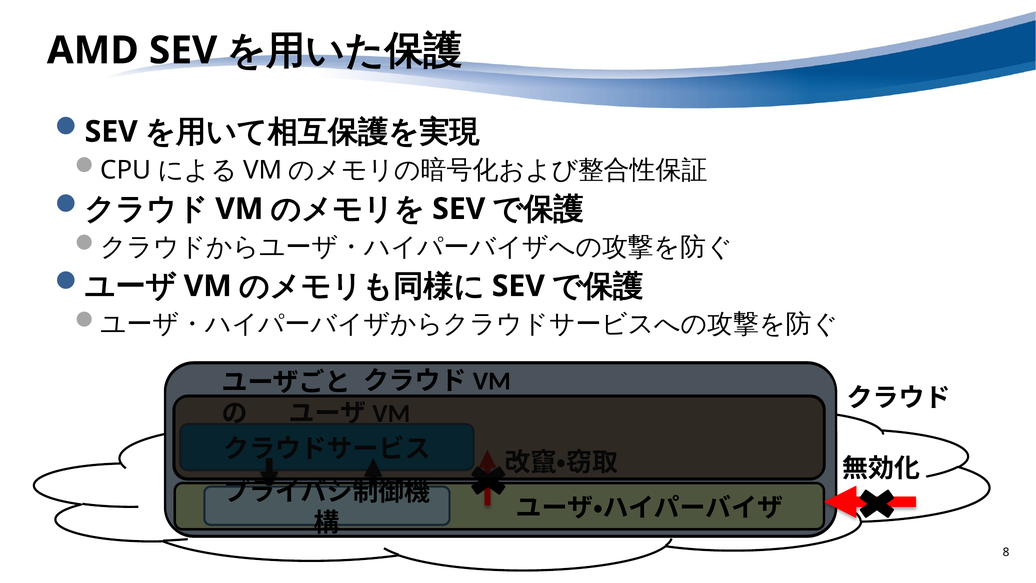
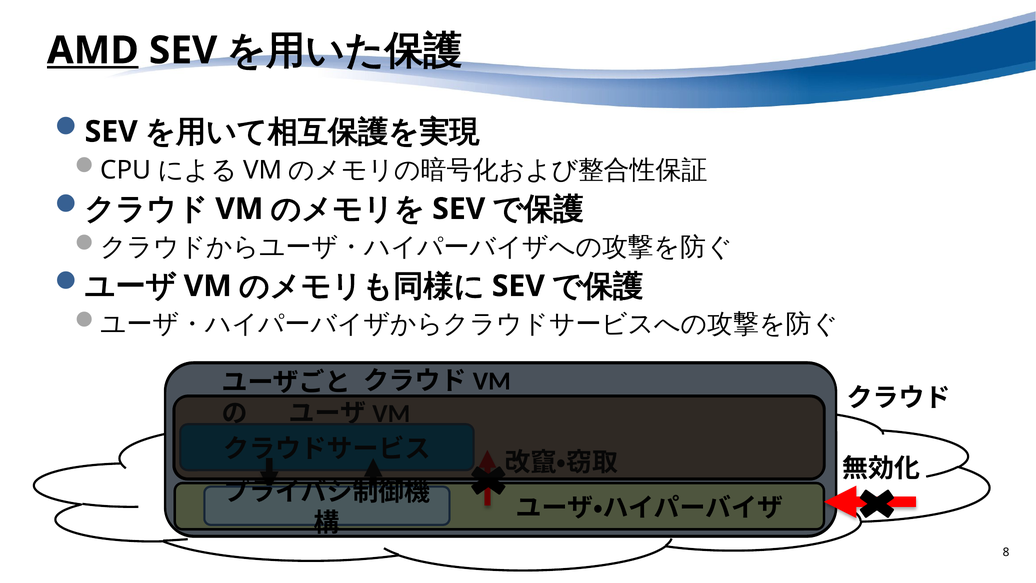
AMD underline: none -> present
